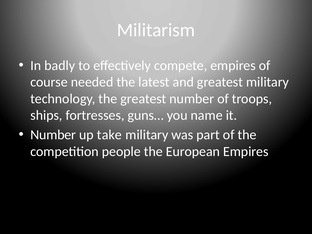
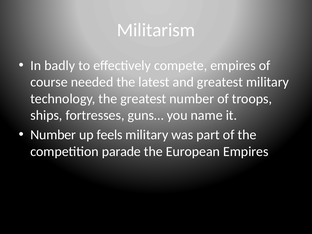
take: take -> feels
people: people -> parade
